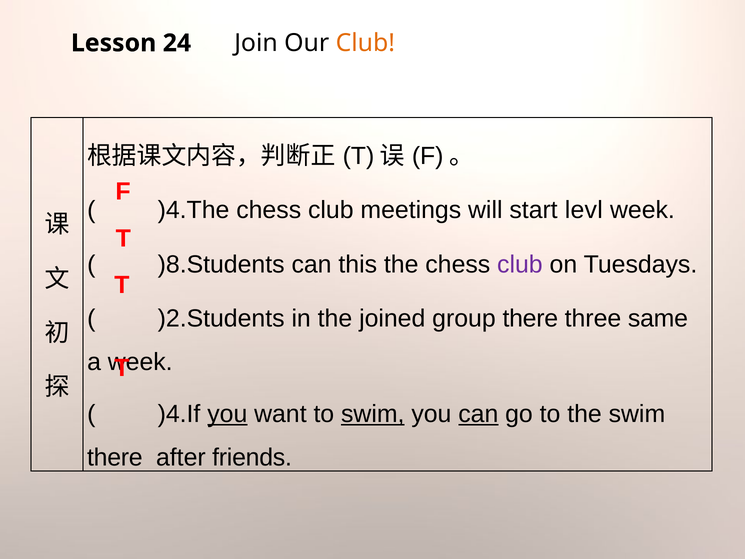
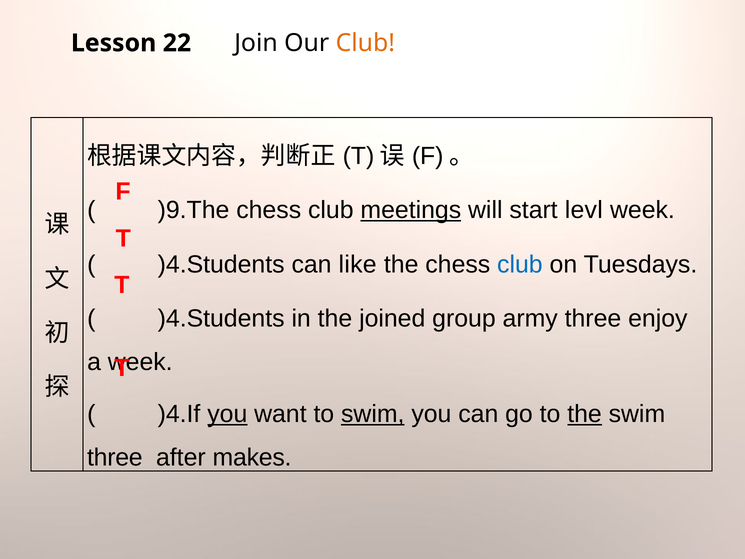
24: 24 -> 22
)4.The: )4.The -> )9.The
meetings underline: none -> present
)8.Students at (221, 264): )8.Students -> )4.Students
this: this -> like
club at (520, 264) colour: purple -> blue
)2.Students at (221, 318): )2.Students -> )4.Students
group there: there -> army
same: same -> enjoy
can at (478, 414) underline: present -> none
the at (585, 414) underline: none -> present
there at (115, 457): there -> three
friends: friends -> makes
